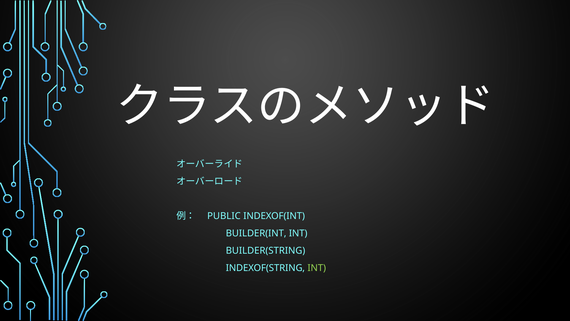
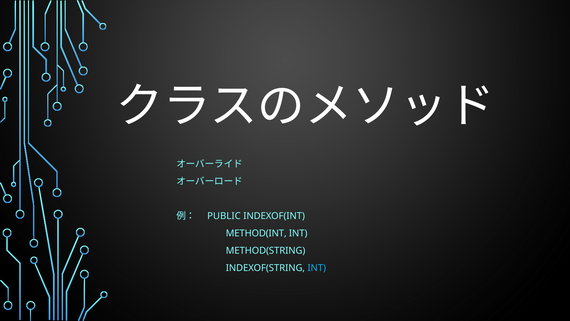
BUILDER(INT: BUILDER(INT -> METHOD(INT
BUILDER(STRING: BUILDER(STRING -> METHOD(STRING
INT at (317, 268) colour: light green -> light blue
